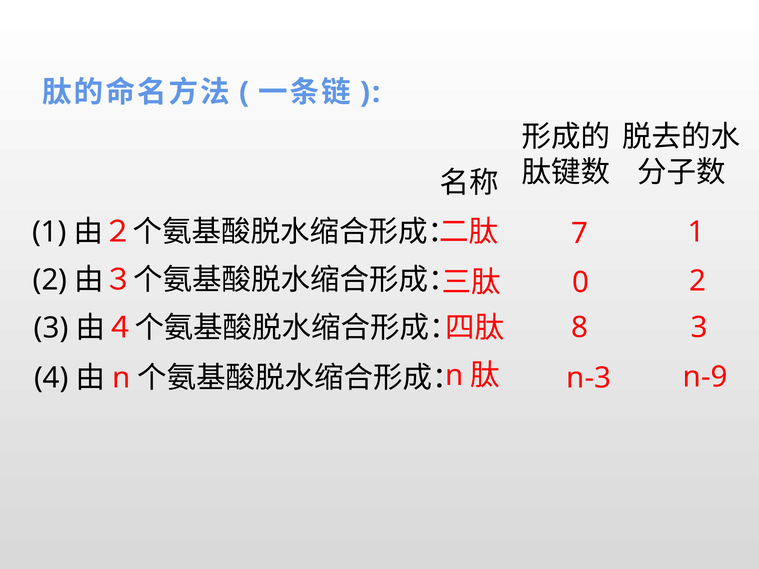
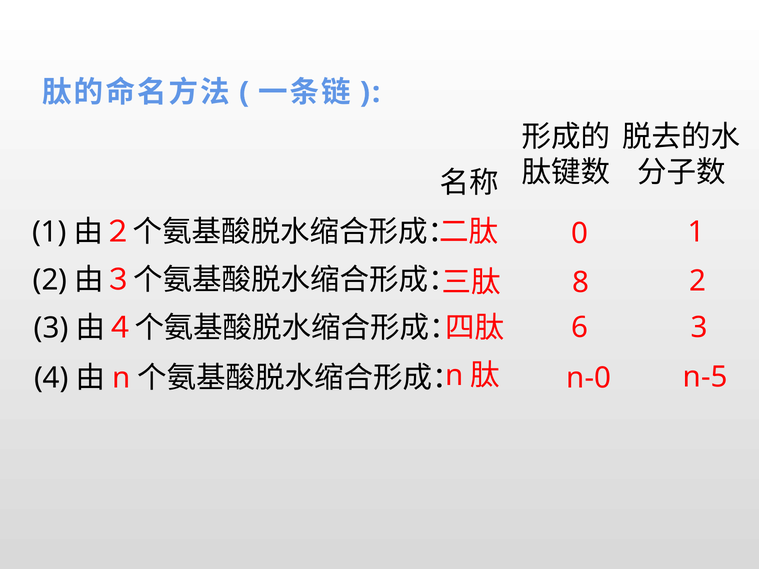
7: 7 -> 0
0: 0 -> 8
8: 8 -> 6
n-9: n-9 -> n-5
n-3: n-3 -> n-0
